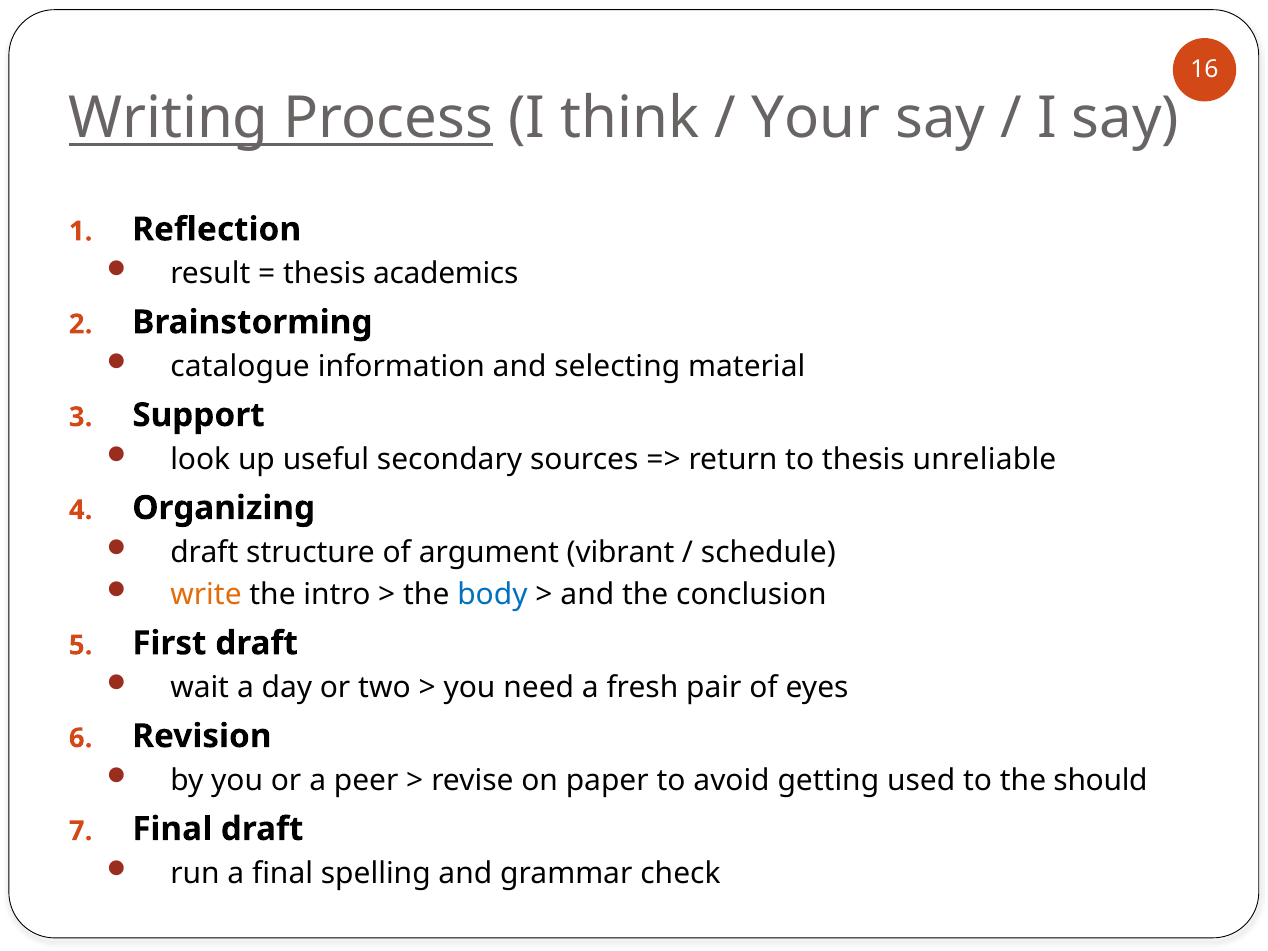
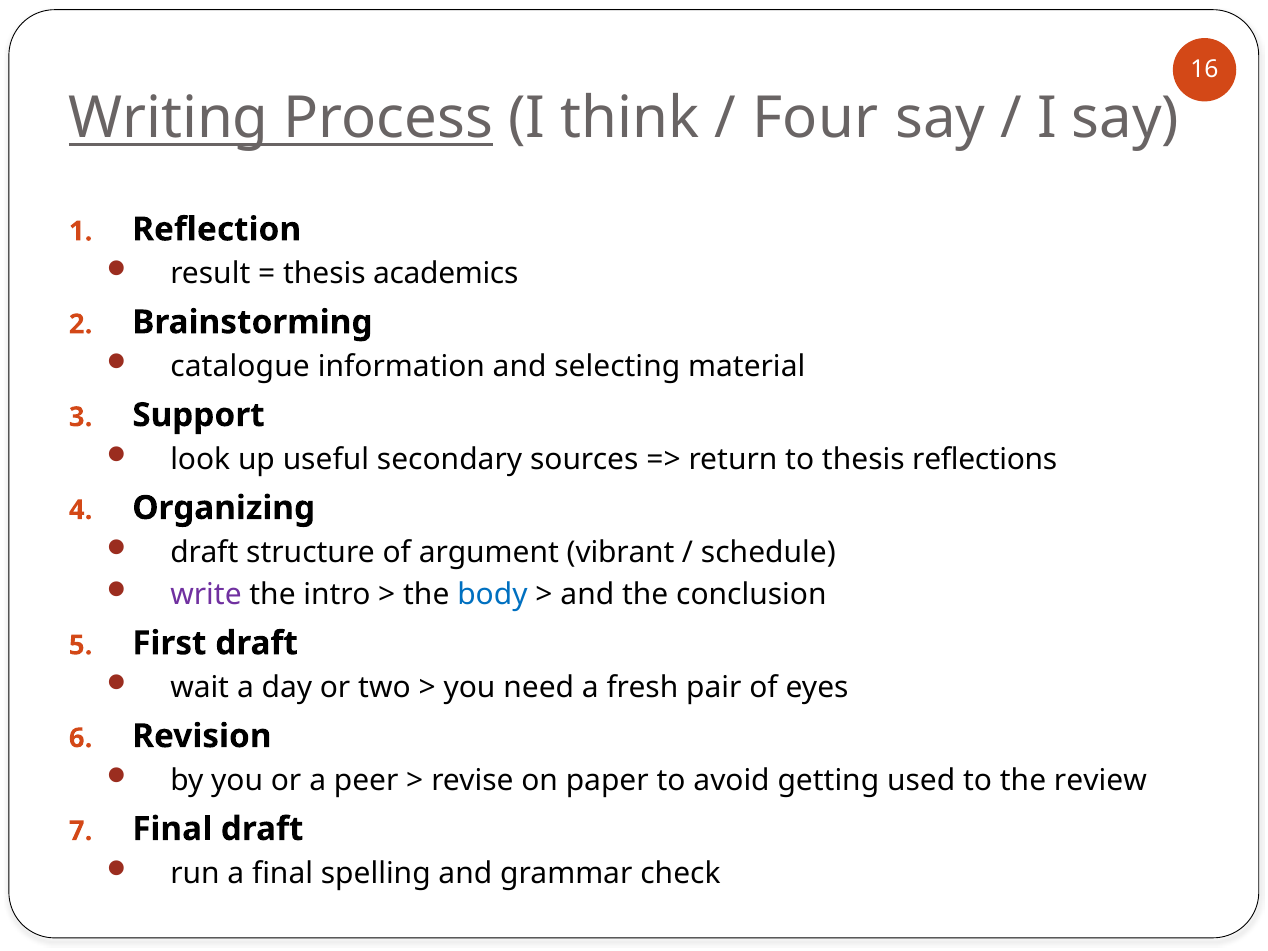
Your: Your -> Four
unreliable: unreliable -> reflections
write colour: orange -> purple
should: should -> review
